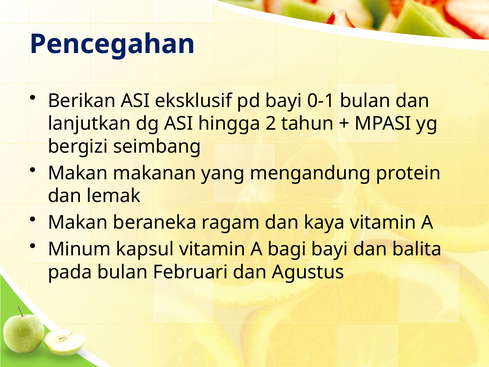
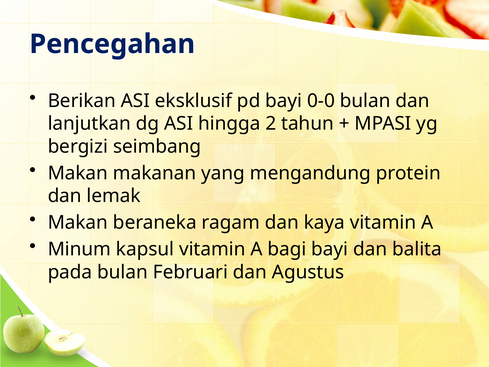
0-1: 0-1 -> 0-0
